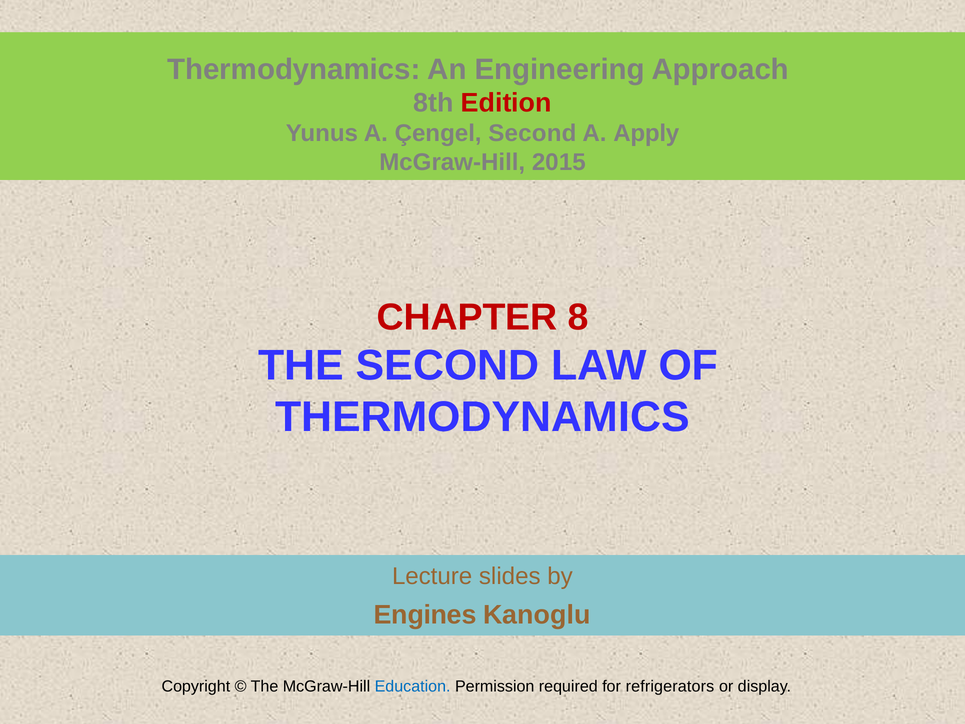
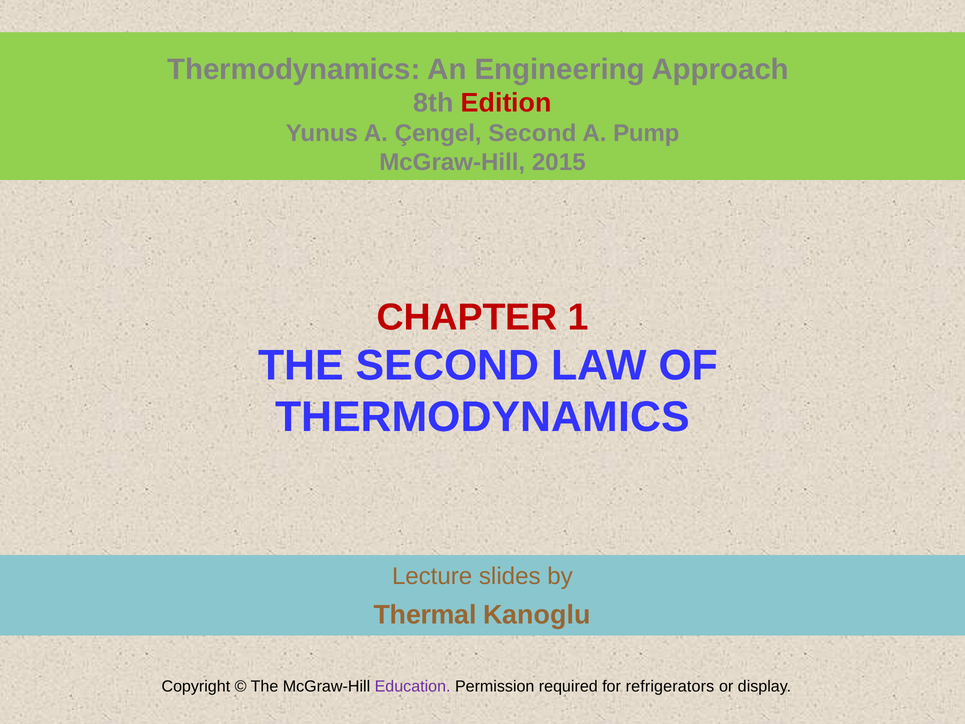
Apply: Apply -> Pump
8: 8 -> 1
Engines: Engines -> Thermal
Education colour: blue -> purple
